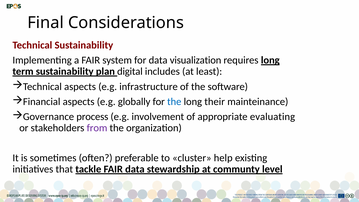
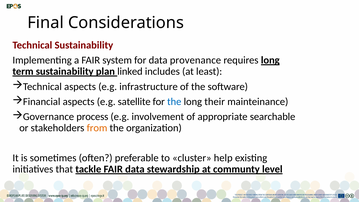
visualization: visualization -> provenance
digital: digital -> linked
globally: globally -> satellite
evaluating: evaluating -> searchable
from colour: purple -> orange
